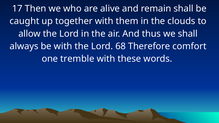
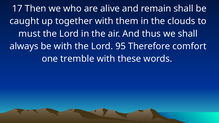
allow: allow -> must
68: 68 -> 95
